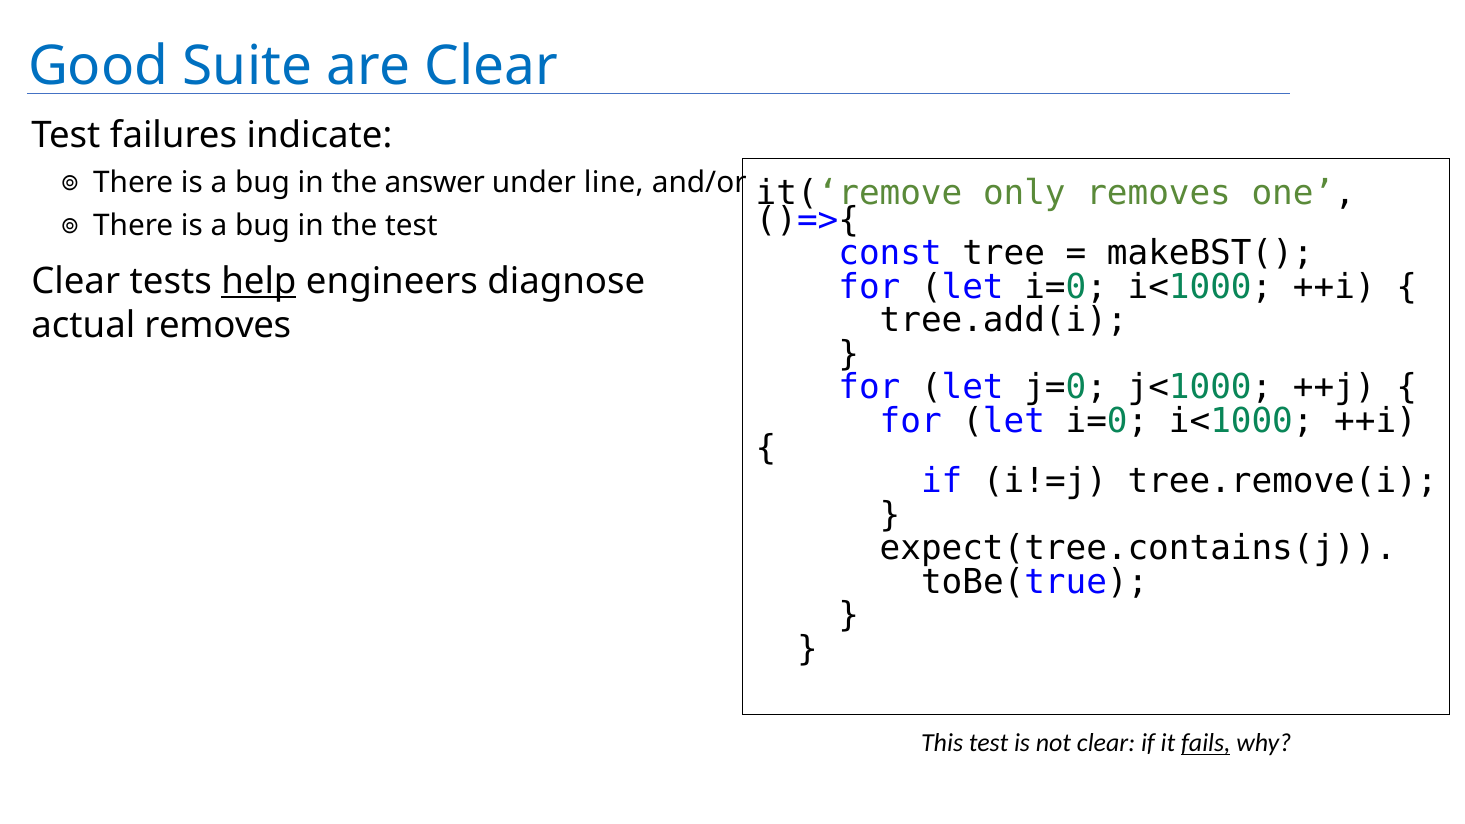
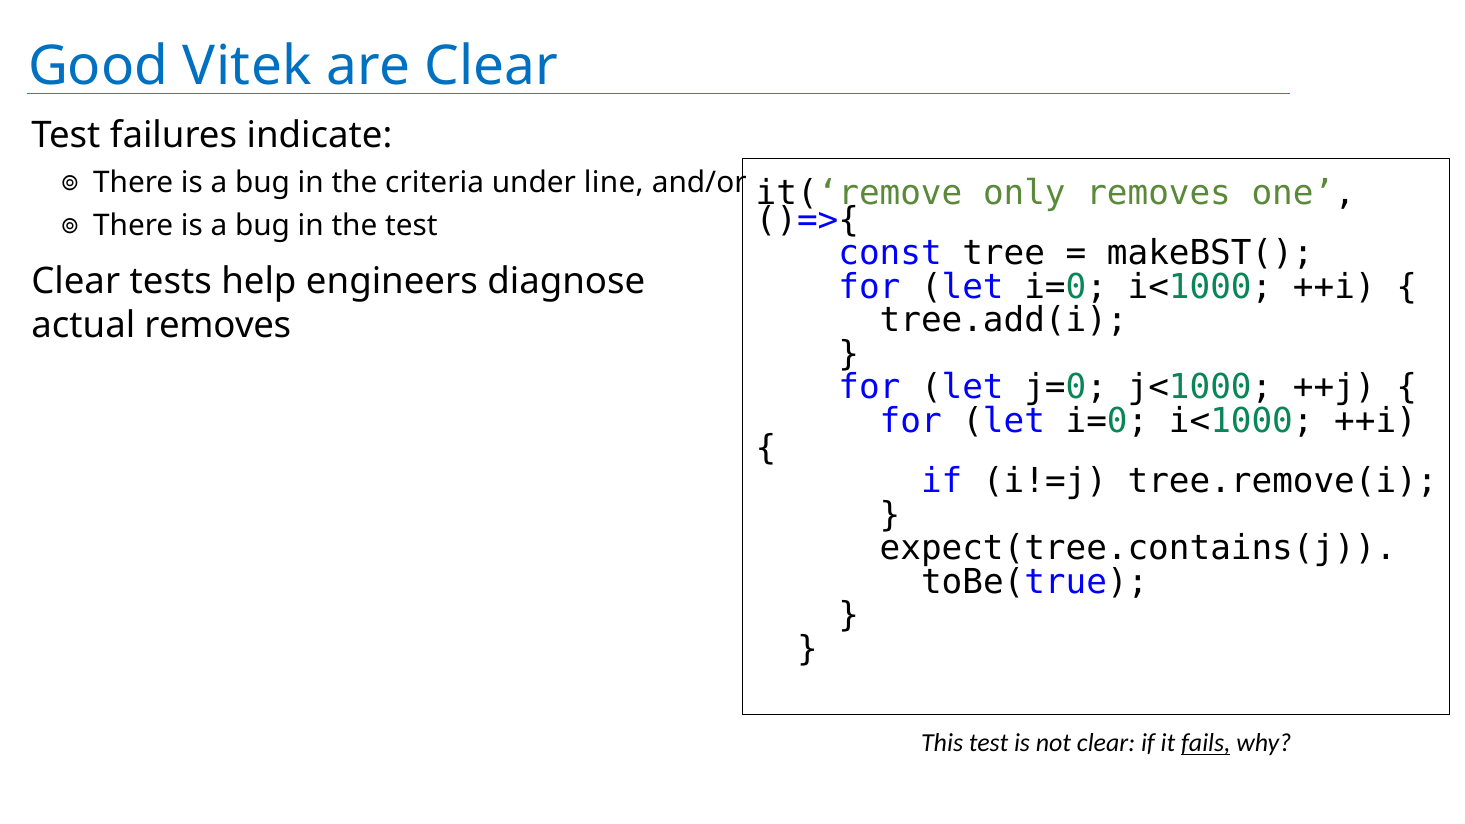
Suite: Suite -> Vitek
answer: answer -> criteria
help underline: present -> none
